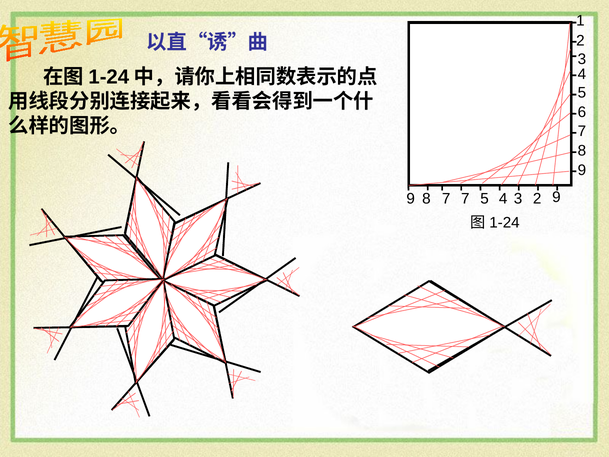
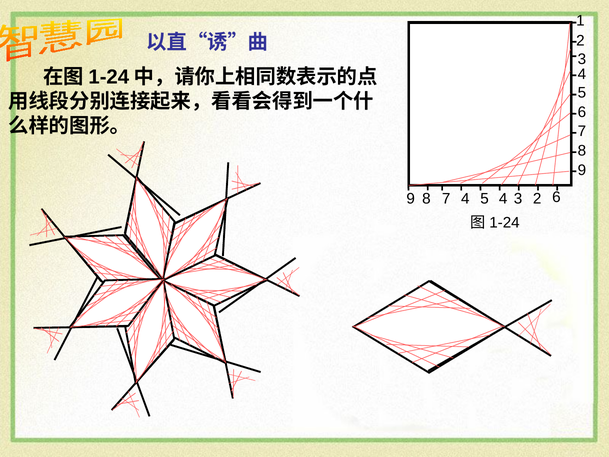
7 7: 7 -> 4
2 9: 9 -> 6
